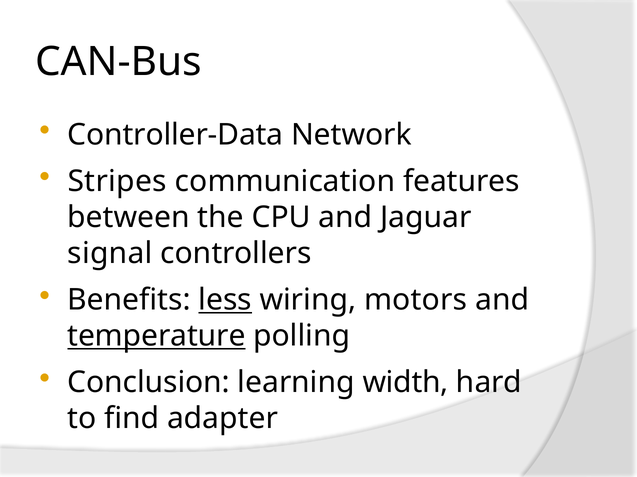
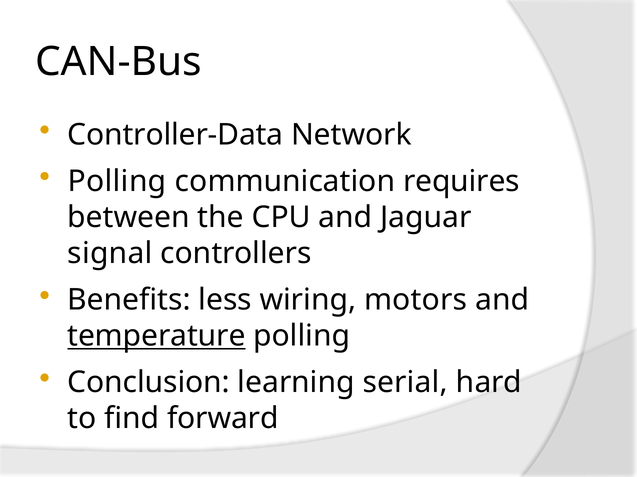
Stripes at (117, 182): Stripes -> Polling
features: features -> requires
less underline: present -> none
width: width -> serial
adapter: adapter -> forward
